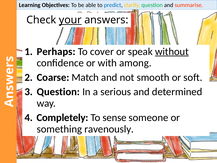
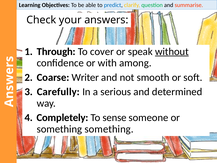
your underline: present -> none
Perhaps: Perhaps -> Through
Match: Match -> Writer
Question at (58, 92): Question -> Carefully
something ravenously: ravenously -> something
